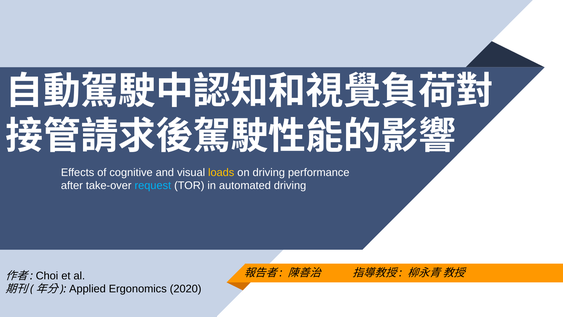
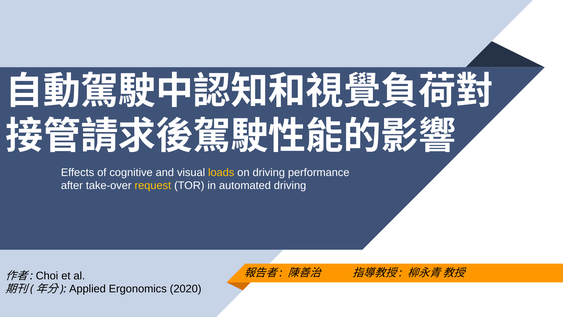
request colour: light blue -> yellow
